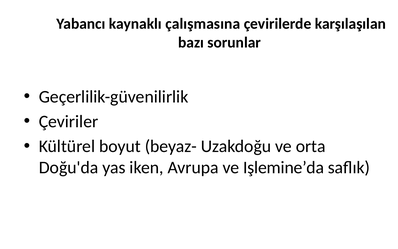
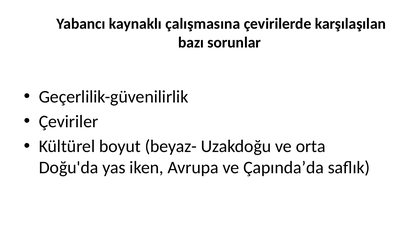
Işlemine’da: Işlemine’da -> Çapında’da
